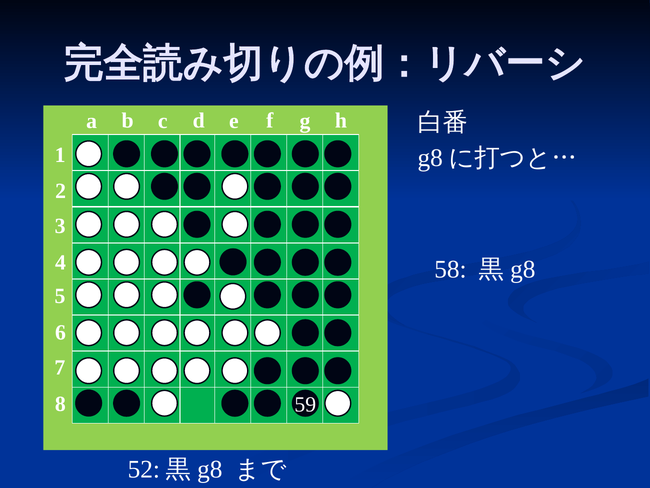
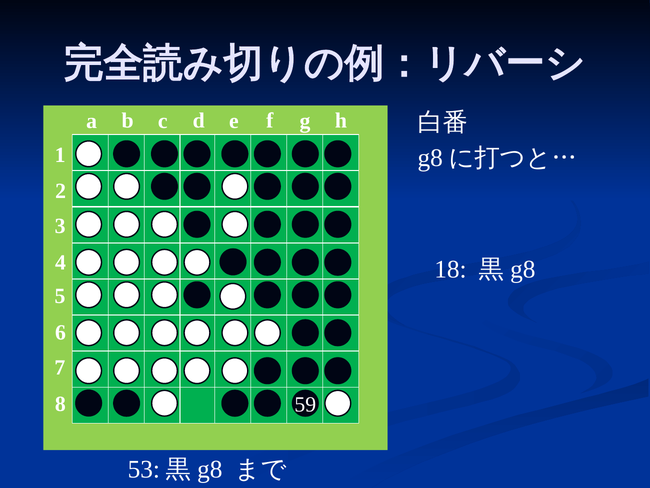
58: 58 -> 18
52: 52 -> 53
